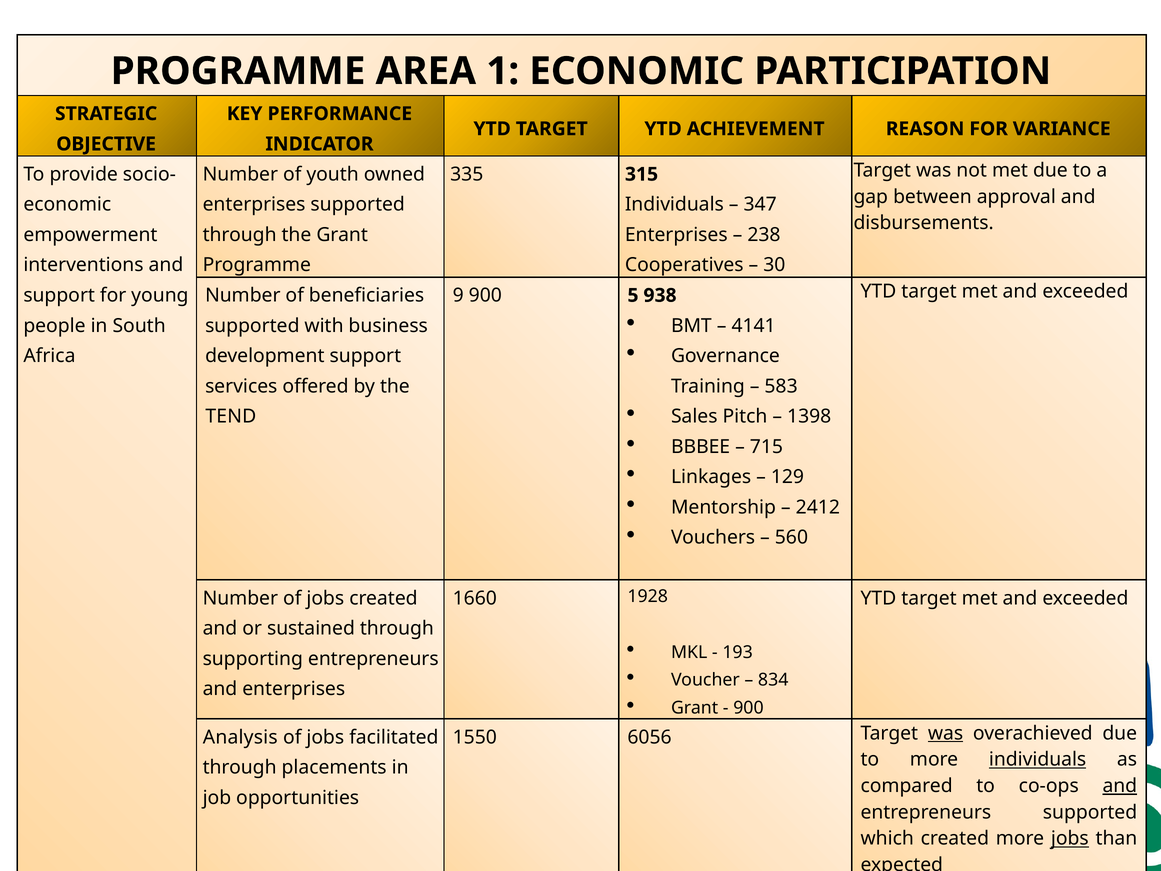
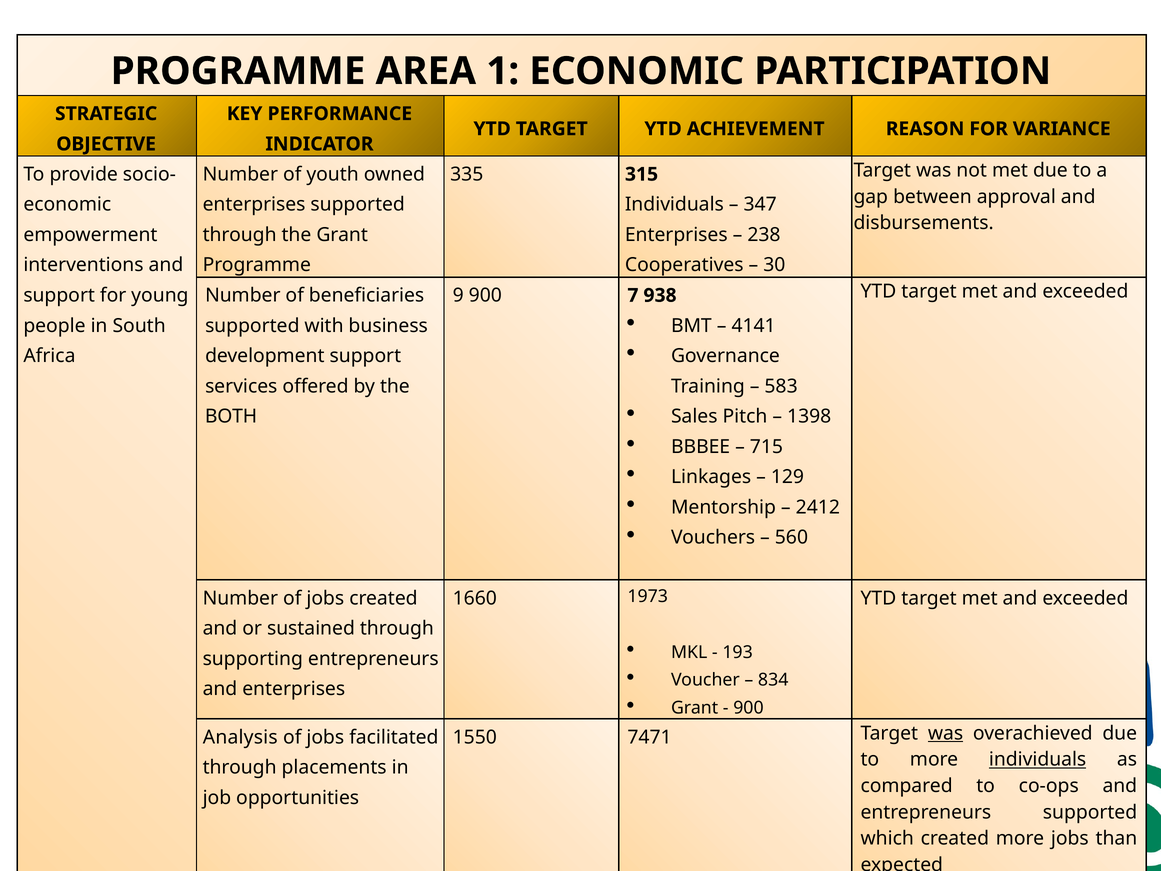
5 at (633, 295): 5 -> 7
TEND: TEND -> BOTH
1928: 1928 -> 1973
6056: 6056 -> 7471
and at (1120, 786) underline: present -> none
jobs at (1070, 838) underline: present -> none
